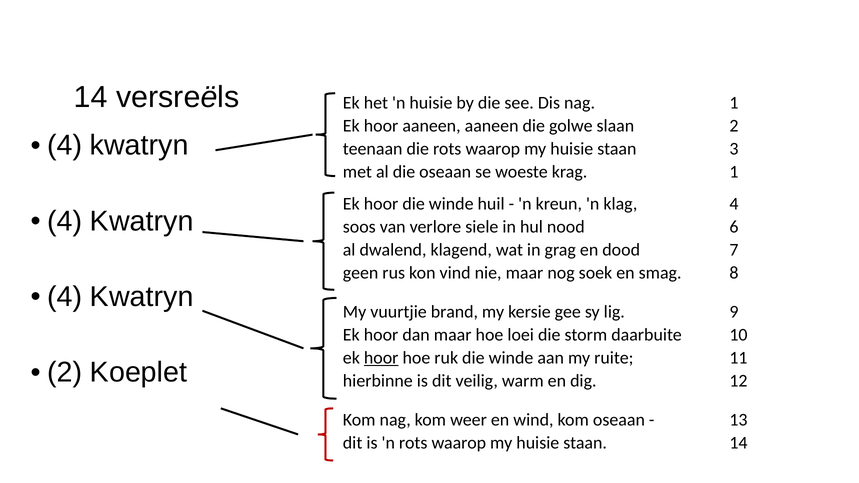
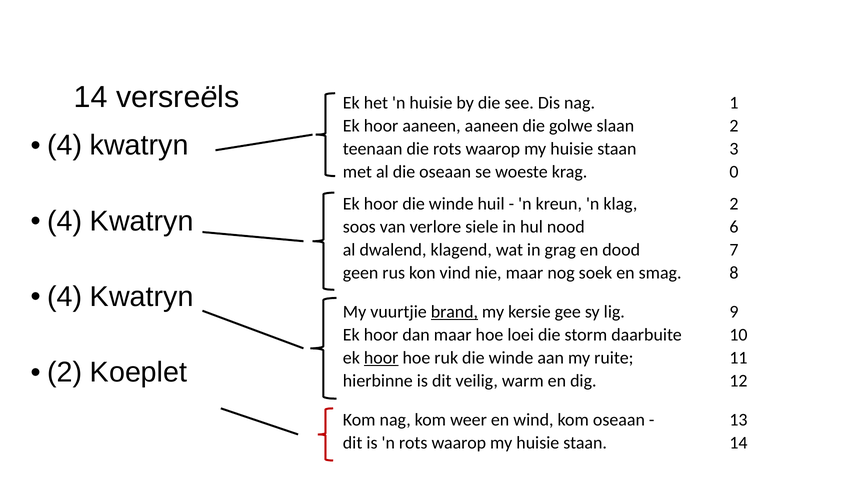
krag 1: 1 -> 0
klag 4: 4 -> 2
brand underline: none -> present
